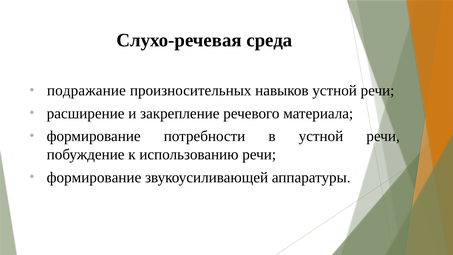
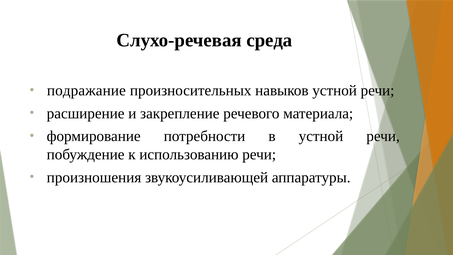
формирование at (94, 177): формирование -> произношения
